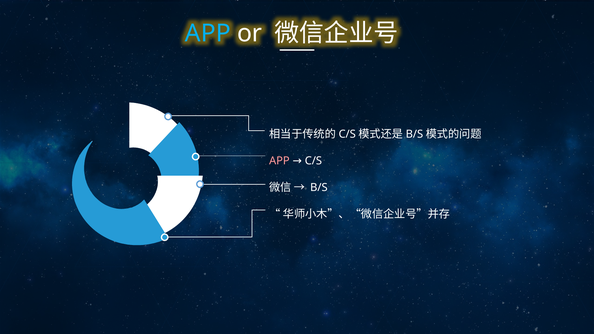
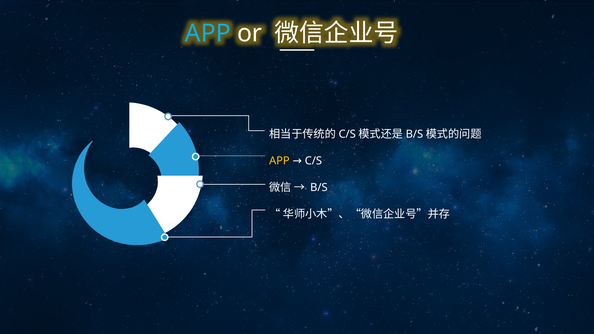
APP at (279, 161) colour: pink -> yellow
